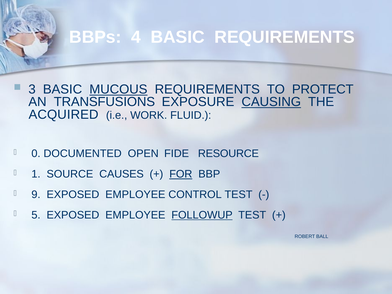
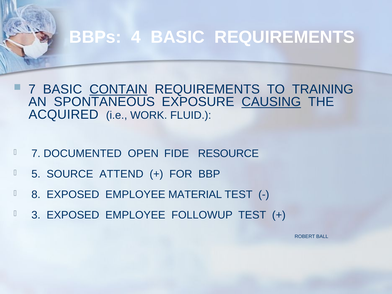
3 at (32, 89): 3 -> 7
MUCOUS: MUCOUS -> CONTAIN
PROTECT: PROTECT -> TRAINING
TRANSFUSIONS: TRANSFUSIONS -> SPONTANEOUS
0 at (36, 154): 0 -> 7
1: 1 -> 5
CAUSES: CAUSES -> ATTEND
FOR underline: present -> none
9: 9 -> 8
CONTROL: CONTROL -> MATERIAL
5: 5 -> 3
FOLLOWUP underline: present -> none
